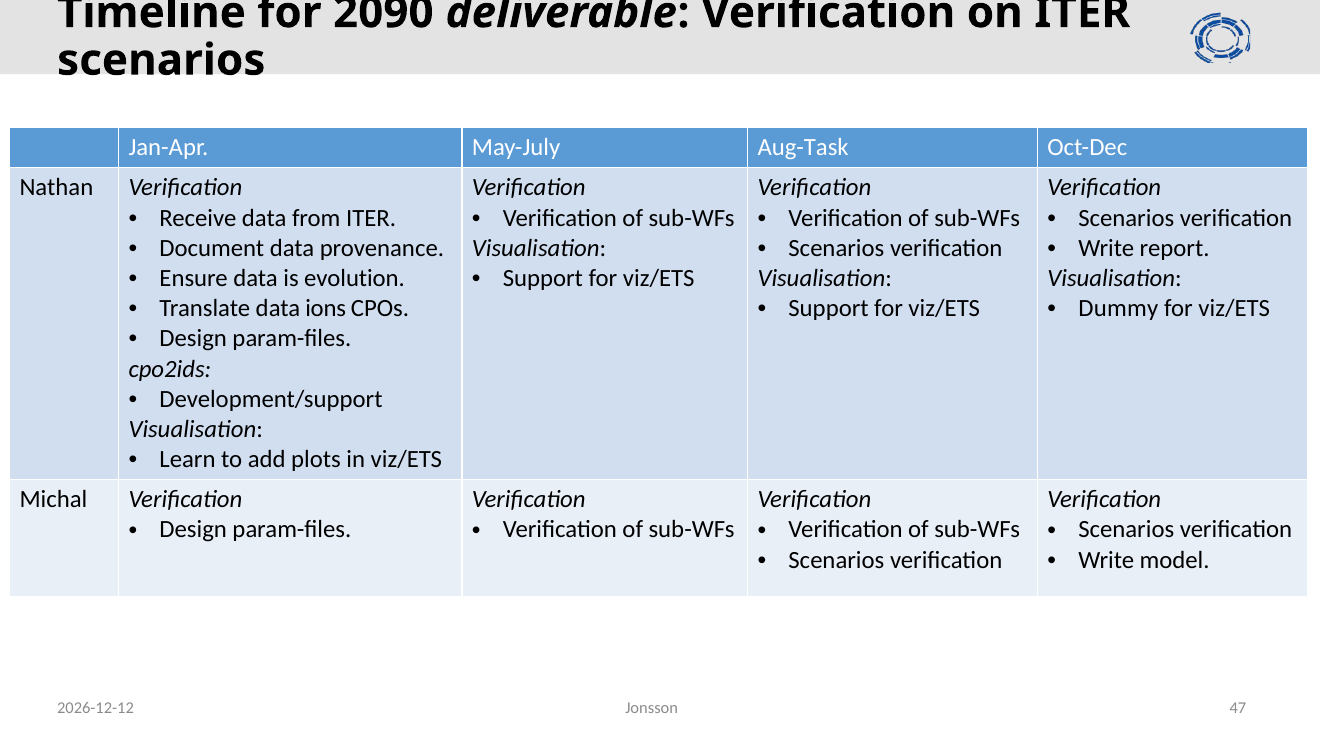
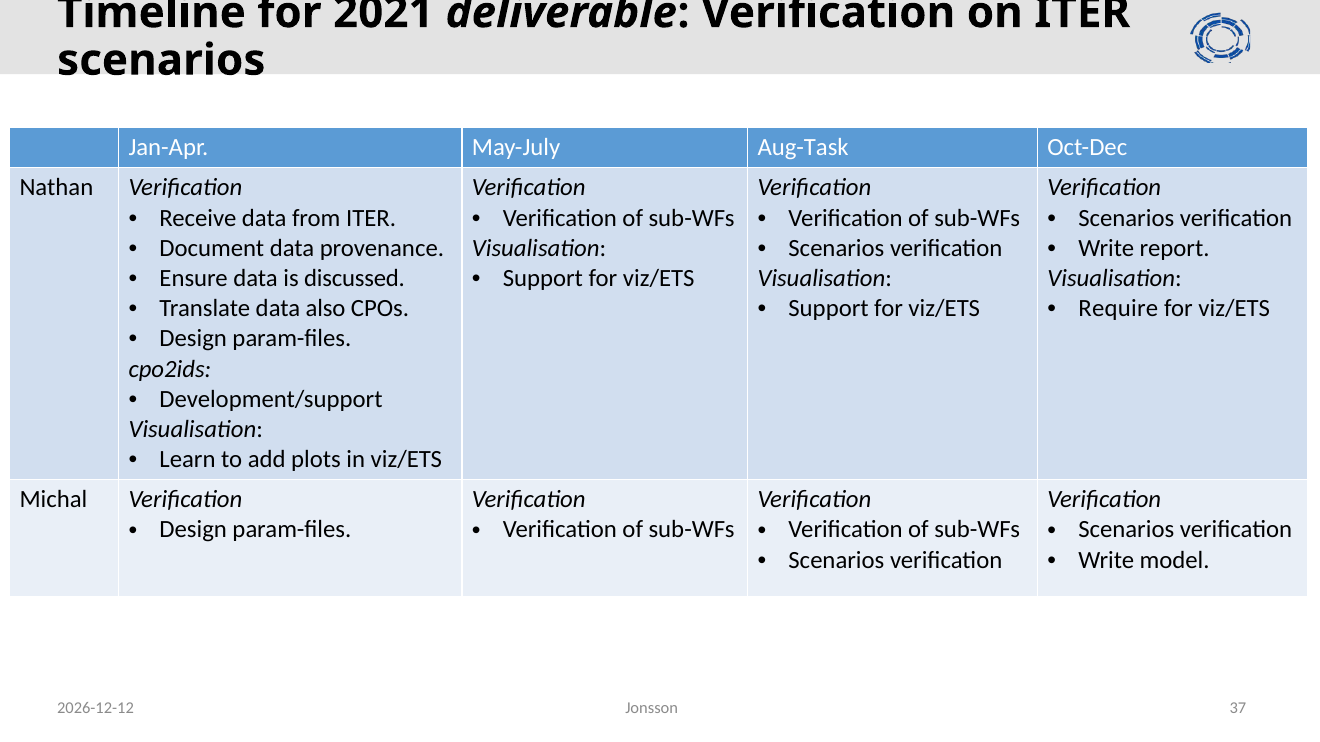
2090: 2090 -> 2021
evolution: evolution -> discussed
ions: ions -> also
Dummy: Dummy -> Require
47: 47 -> 37
